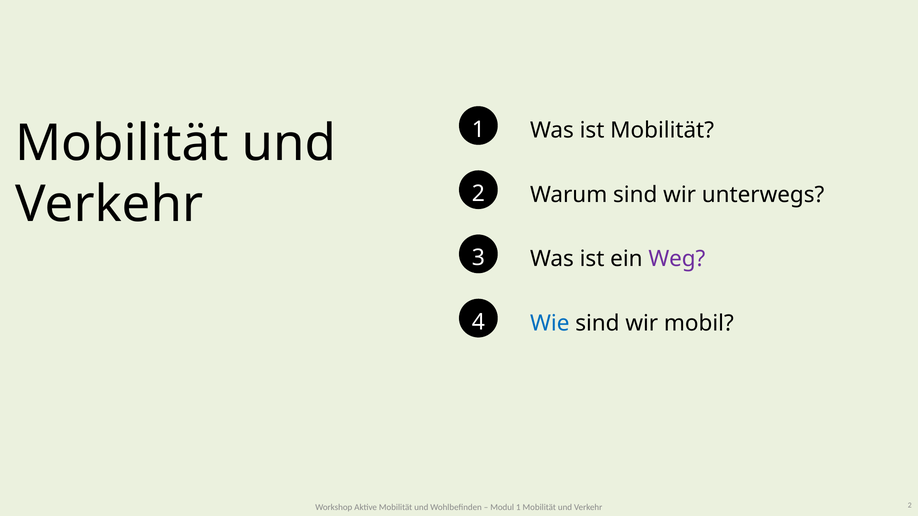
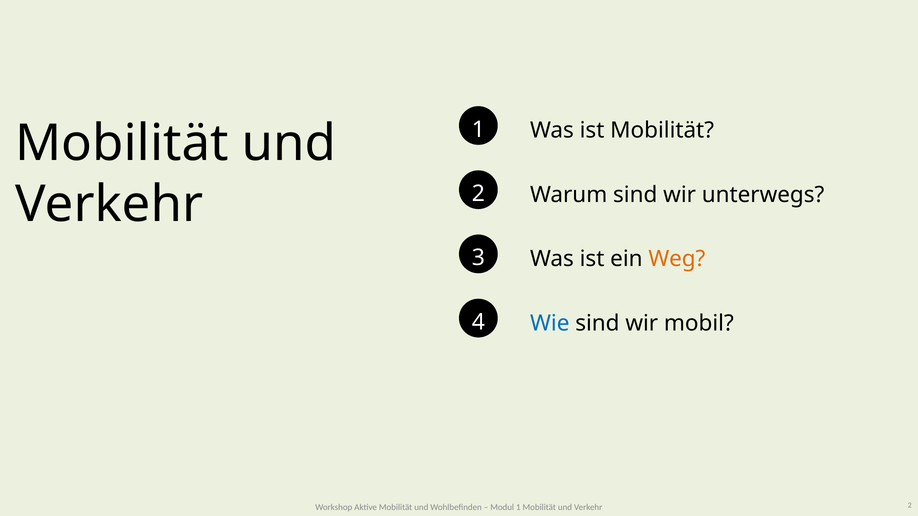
Weg colour: purple -> orange
